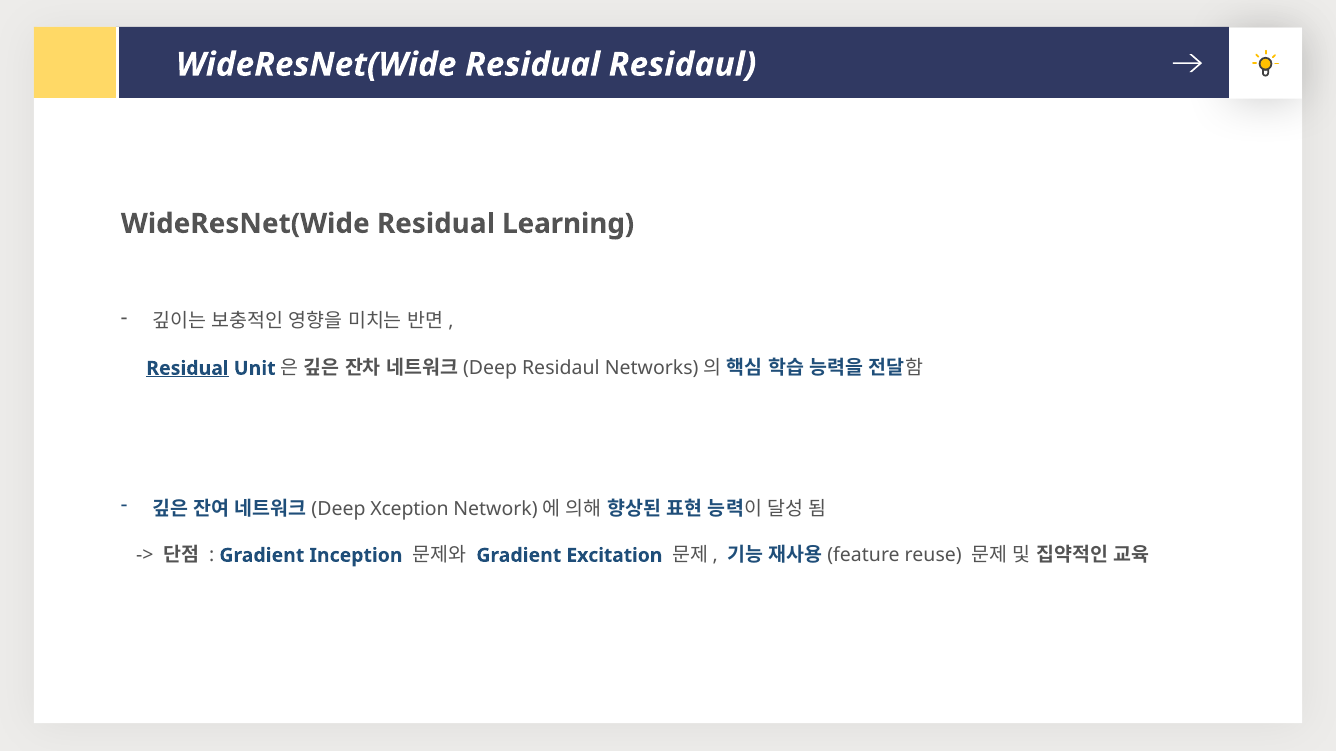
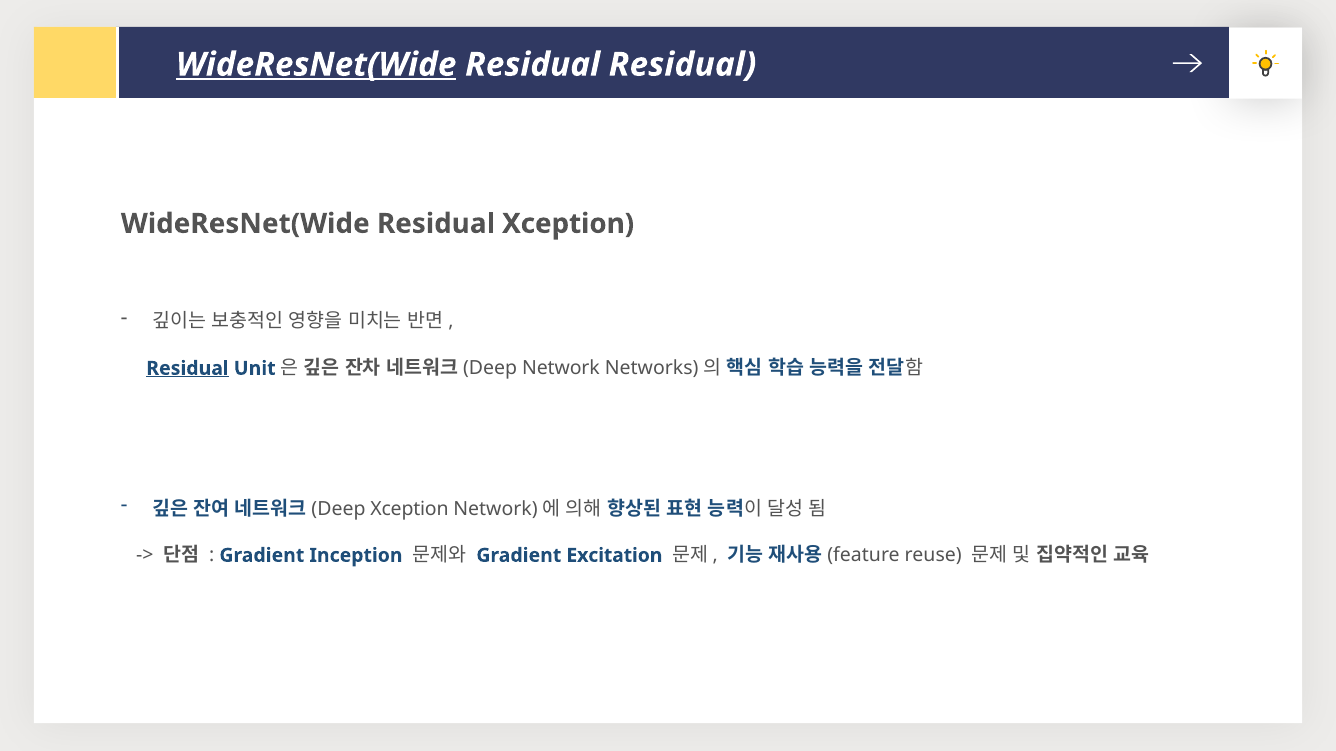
WideResNet(Wide at (316, 65) underline: none -> present
Residual Residaul: Residaul -> Residual
Residual Learning: Learning -> Xception
Residaul at (561, 369): Residaul -> Network
